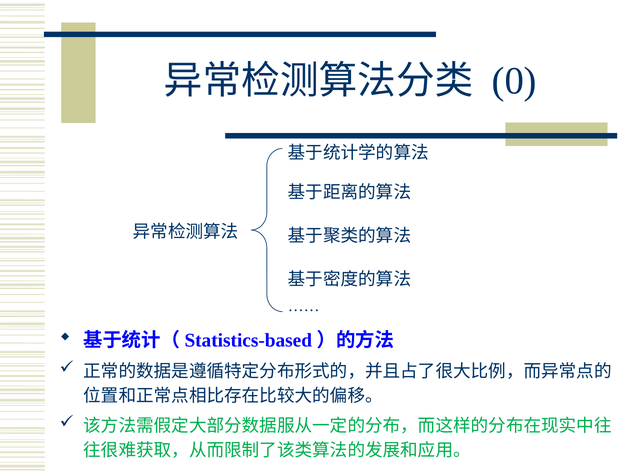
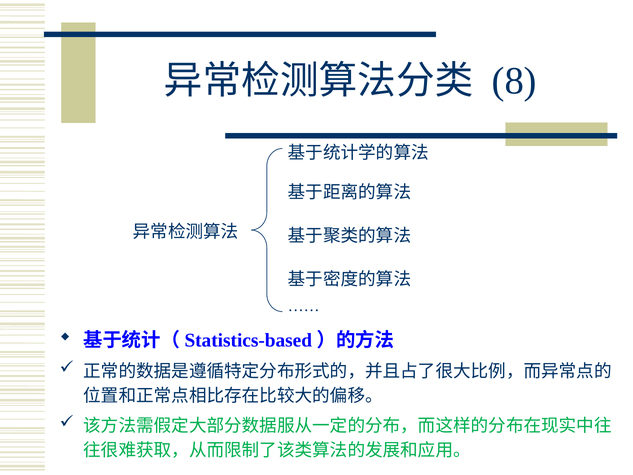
0: 0 -> 8
